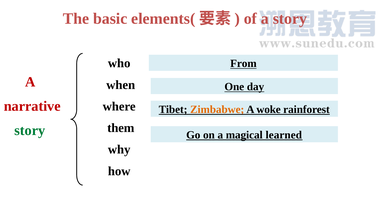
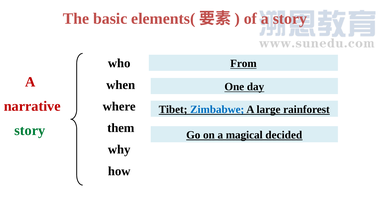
Zimbabwe colour: orange -> blue
woke: woke -> large
learned: learned -> decided
